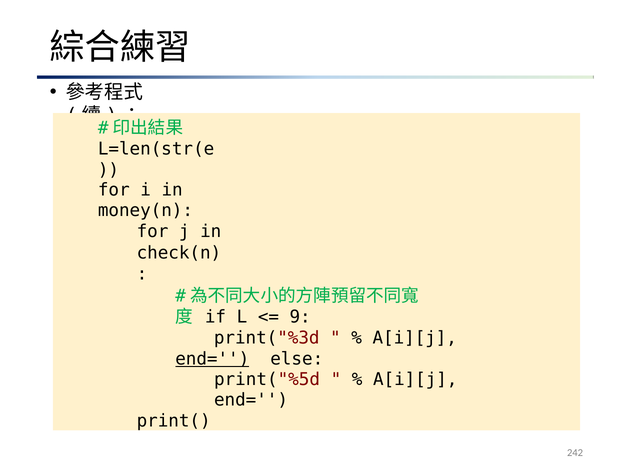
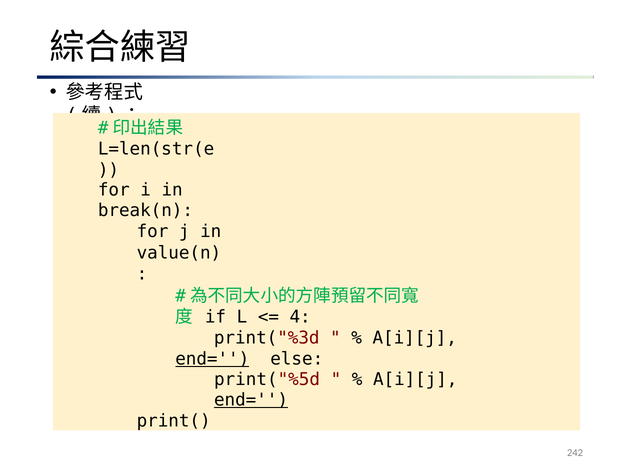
money(n: money(n -> break(n
check(n: check(n -> value(n
9: 9 -> 4
end= at (251, 400) underline: none -> present
